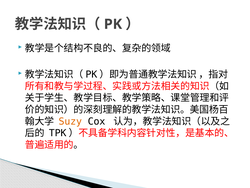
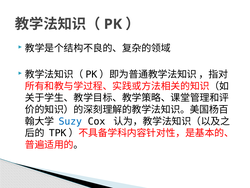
Suzy colour: orange -> blue
